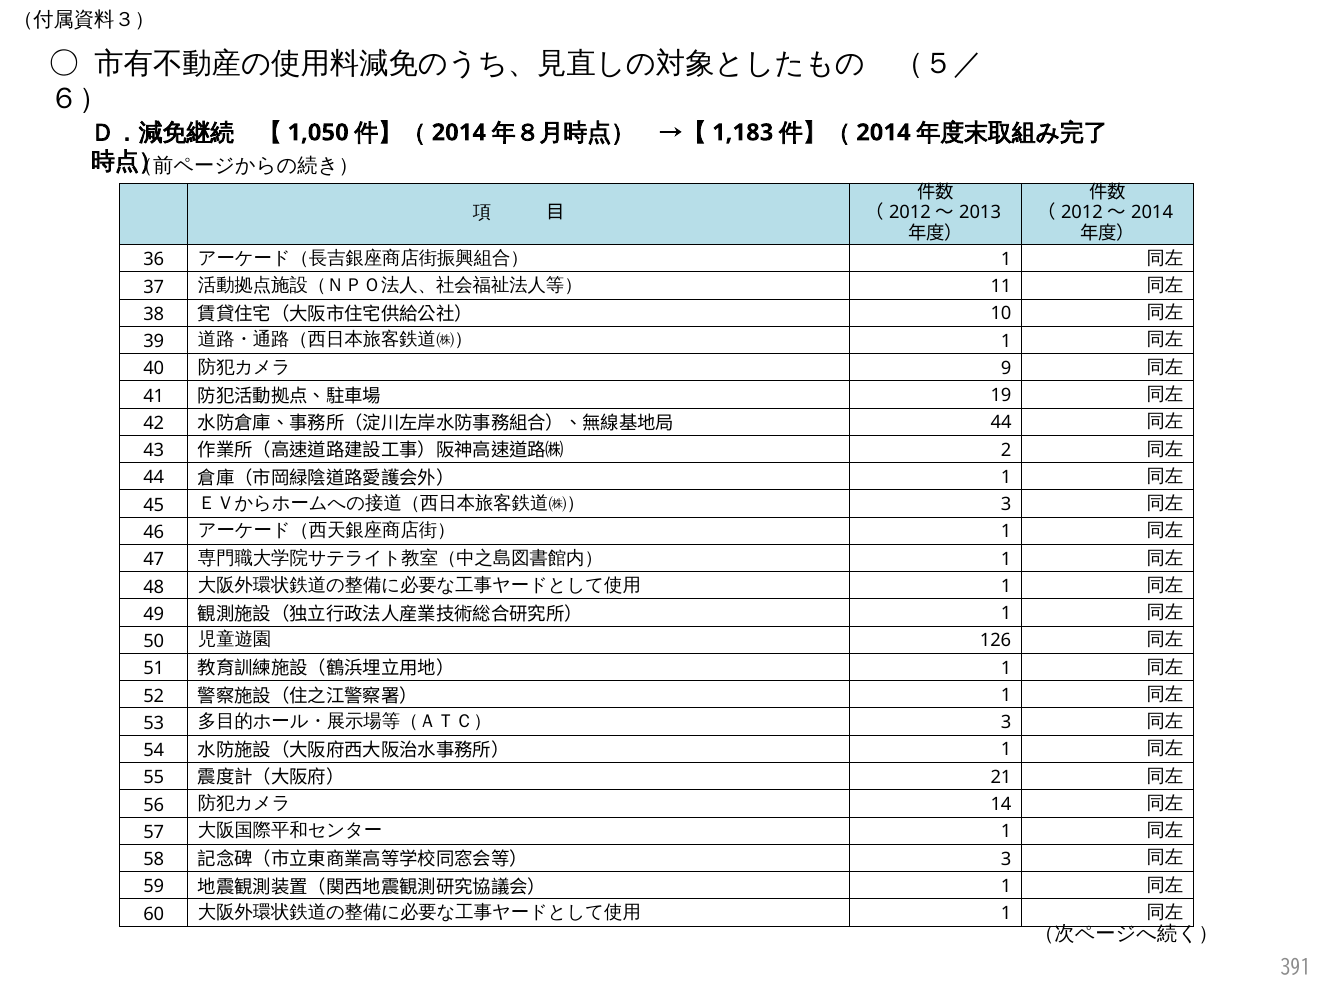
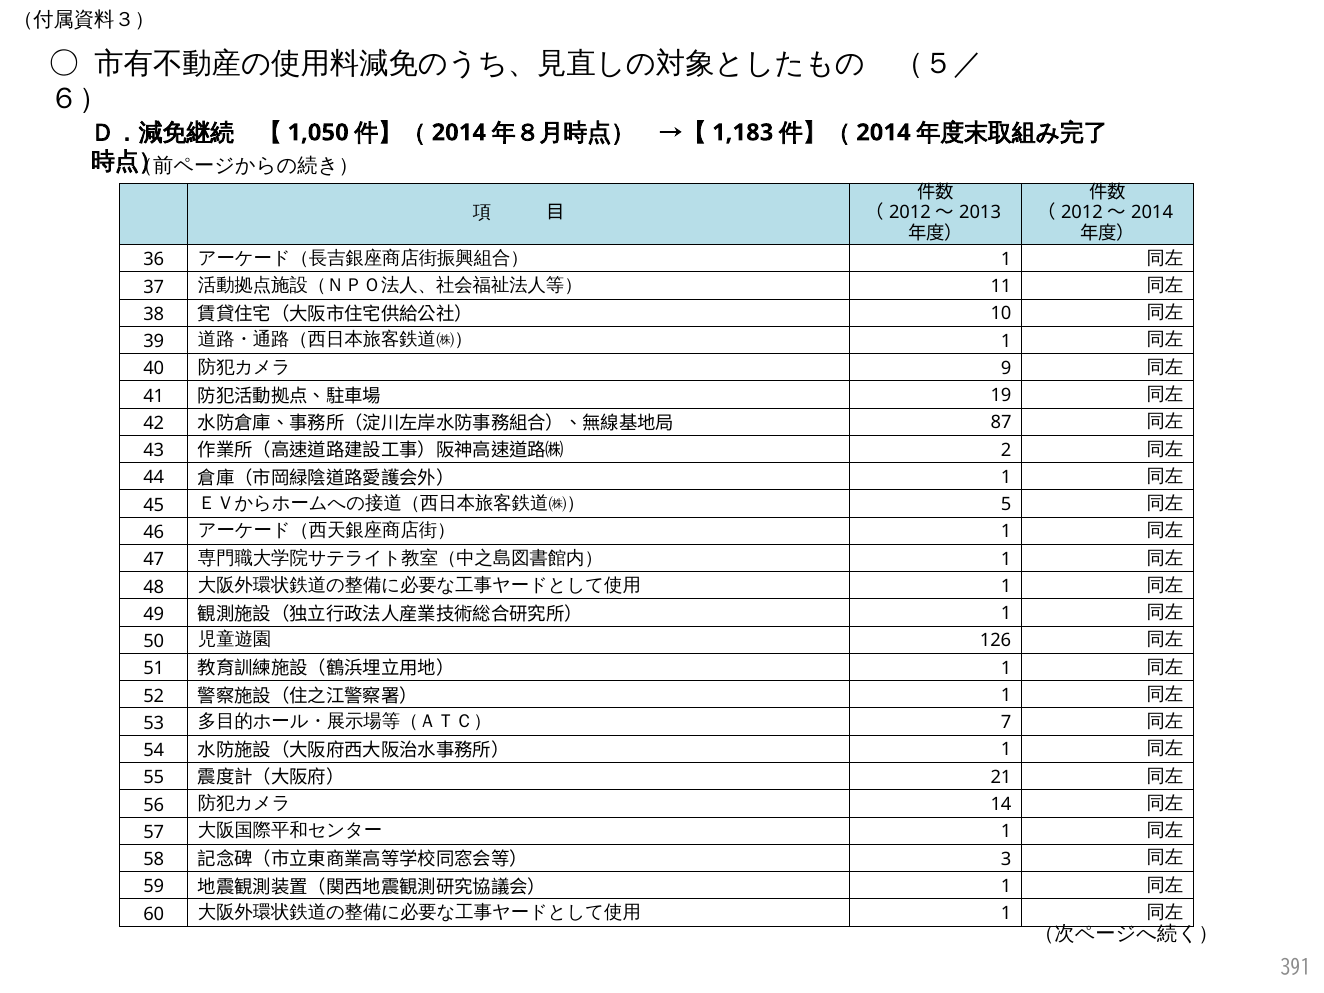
44 at (1001, 423): 44 -> 87
3 at (1006, 505): 3 -> 5
3 at (1006, 723): 3 -> 7
